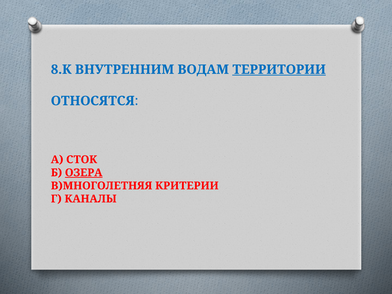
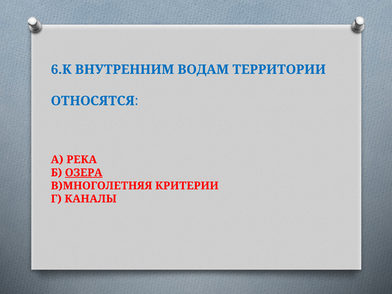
8.К: 8.К -> 6.К
ТЕРРИТОРИИ underline: present -> none
СТОК: СТОК -> РЕКА
